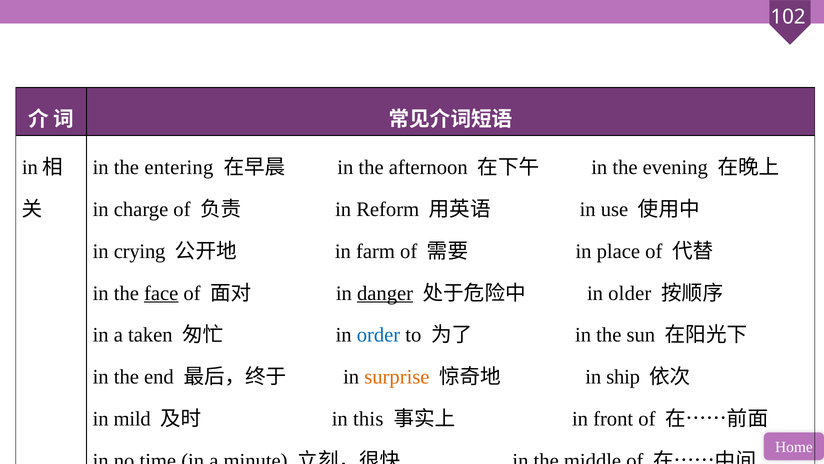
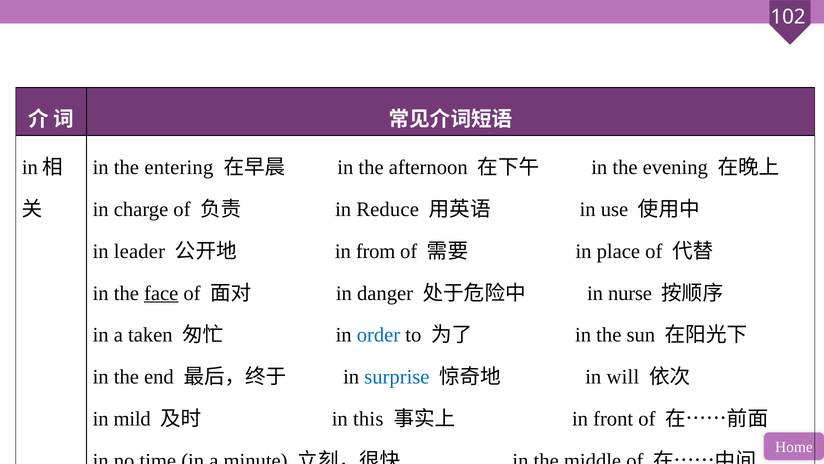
Reform: Reform -> Reduce
crying: crying -> leader
farm: farm -> from
danger underline: present -> none
older: older -> nurse
surprise colour: orange -> blue
ship: ship -> will
